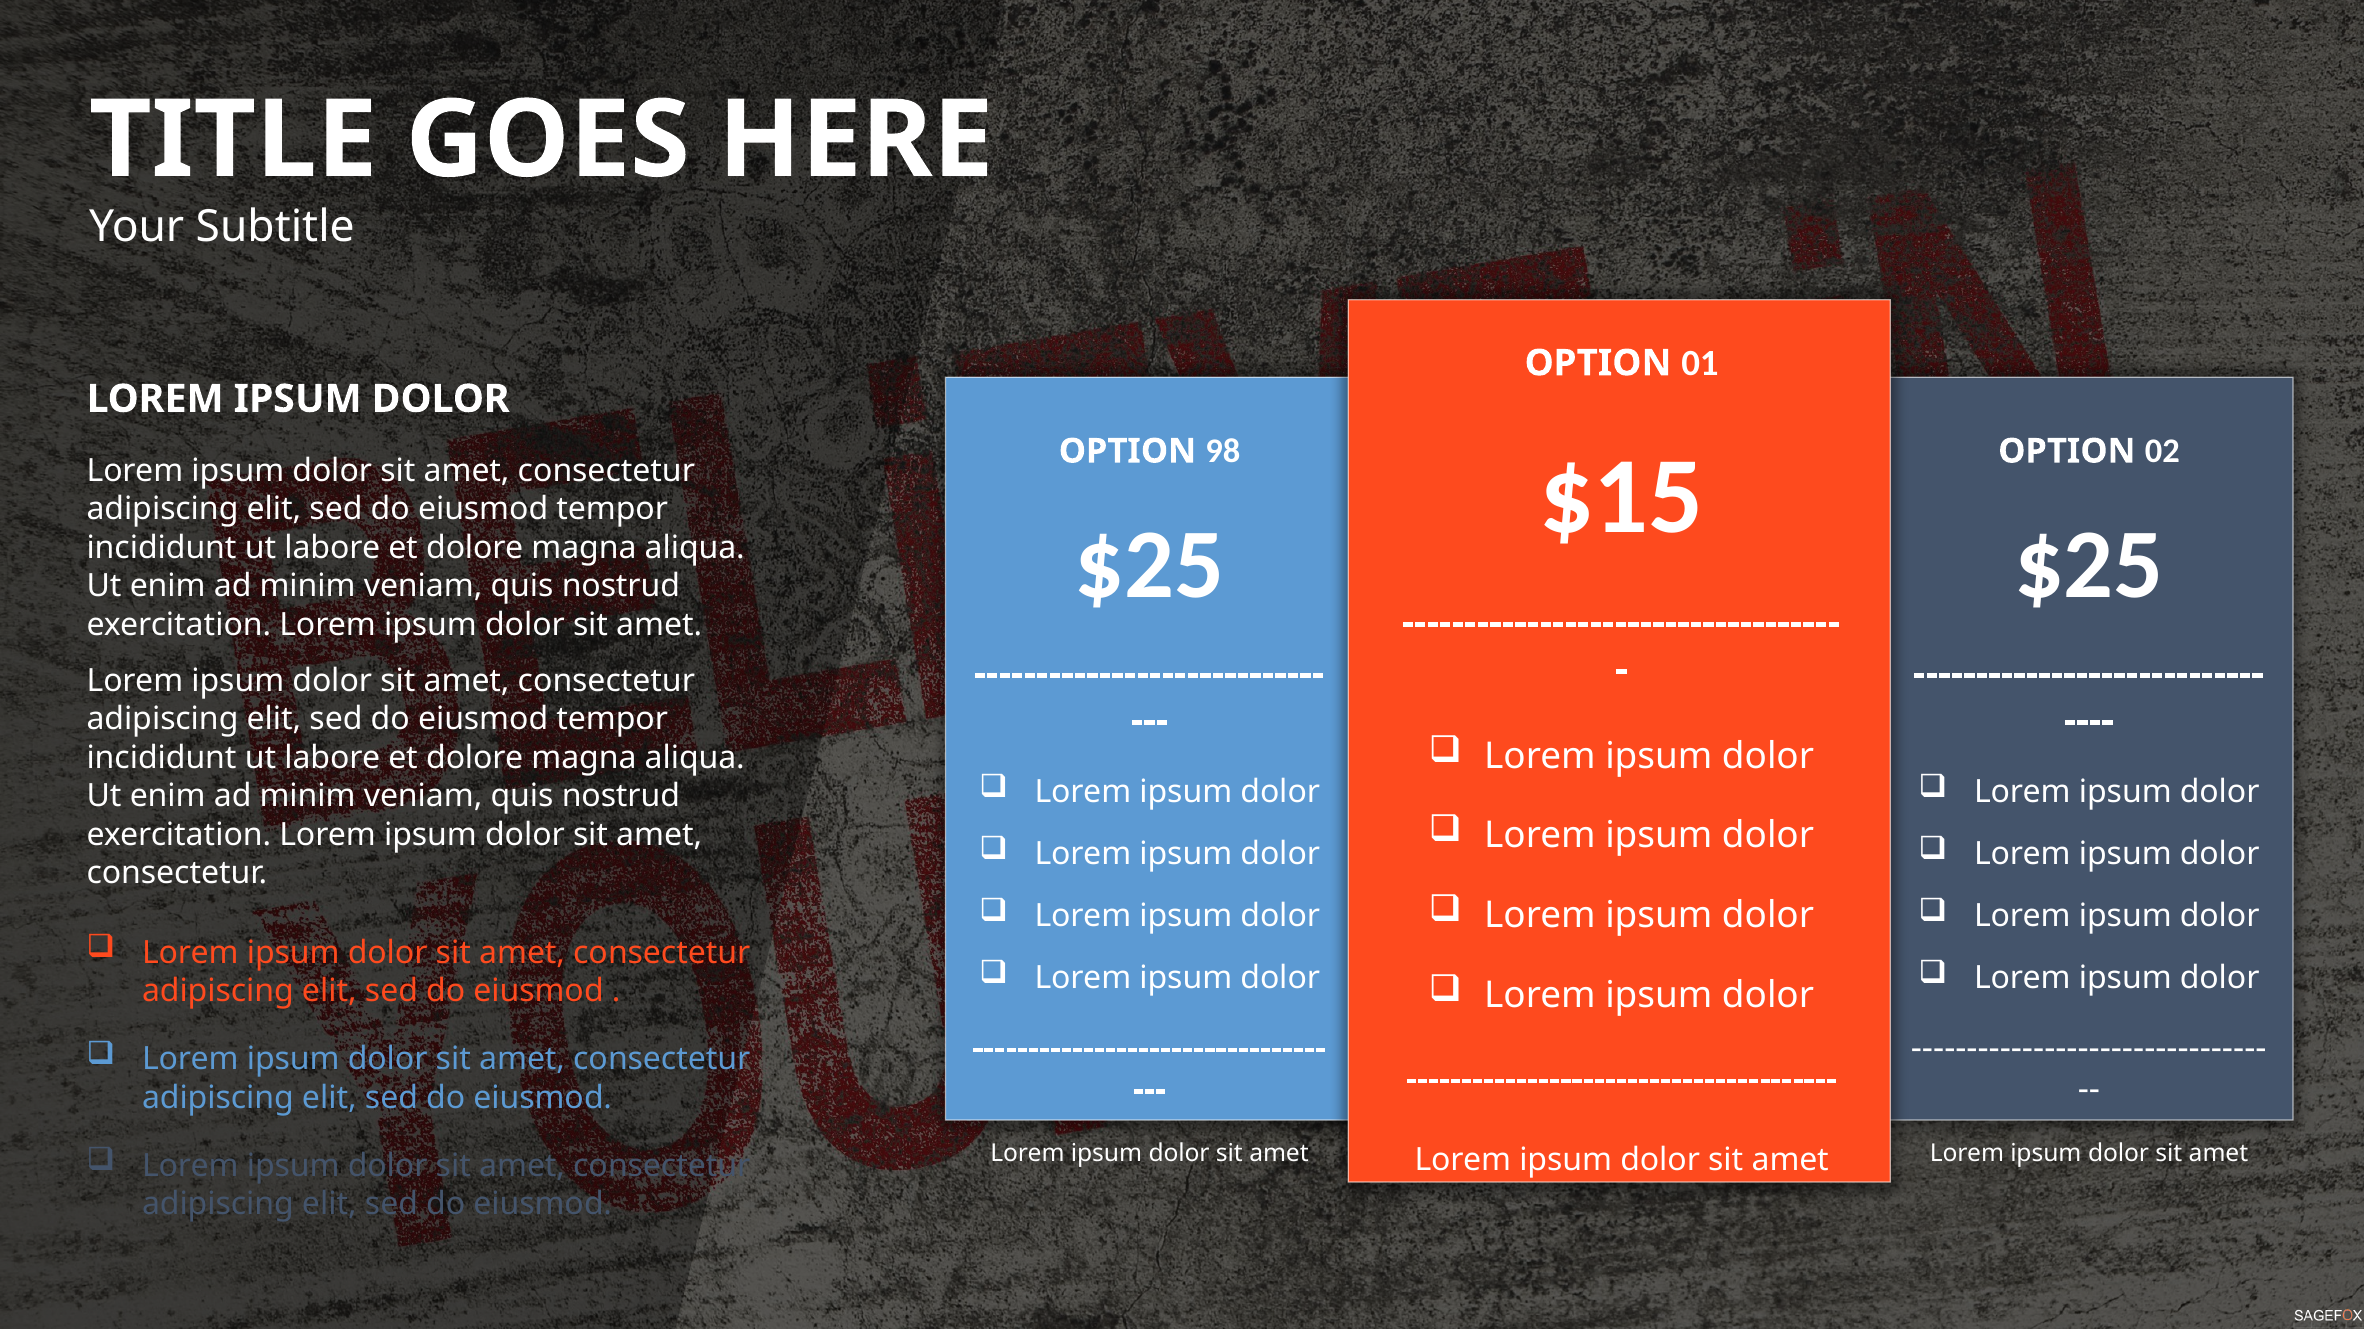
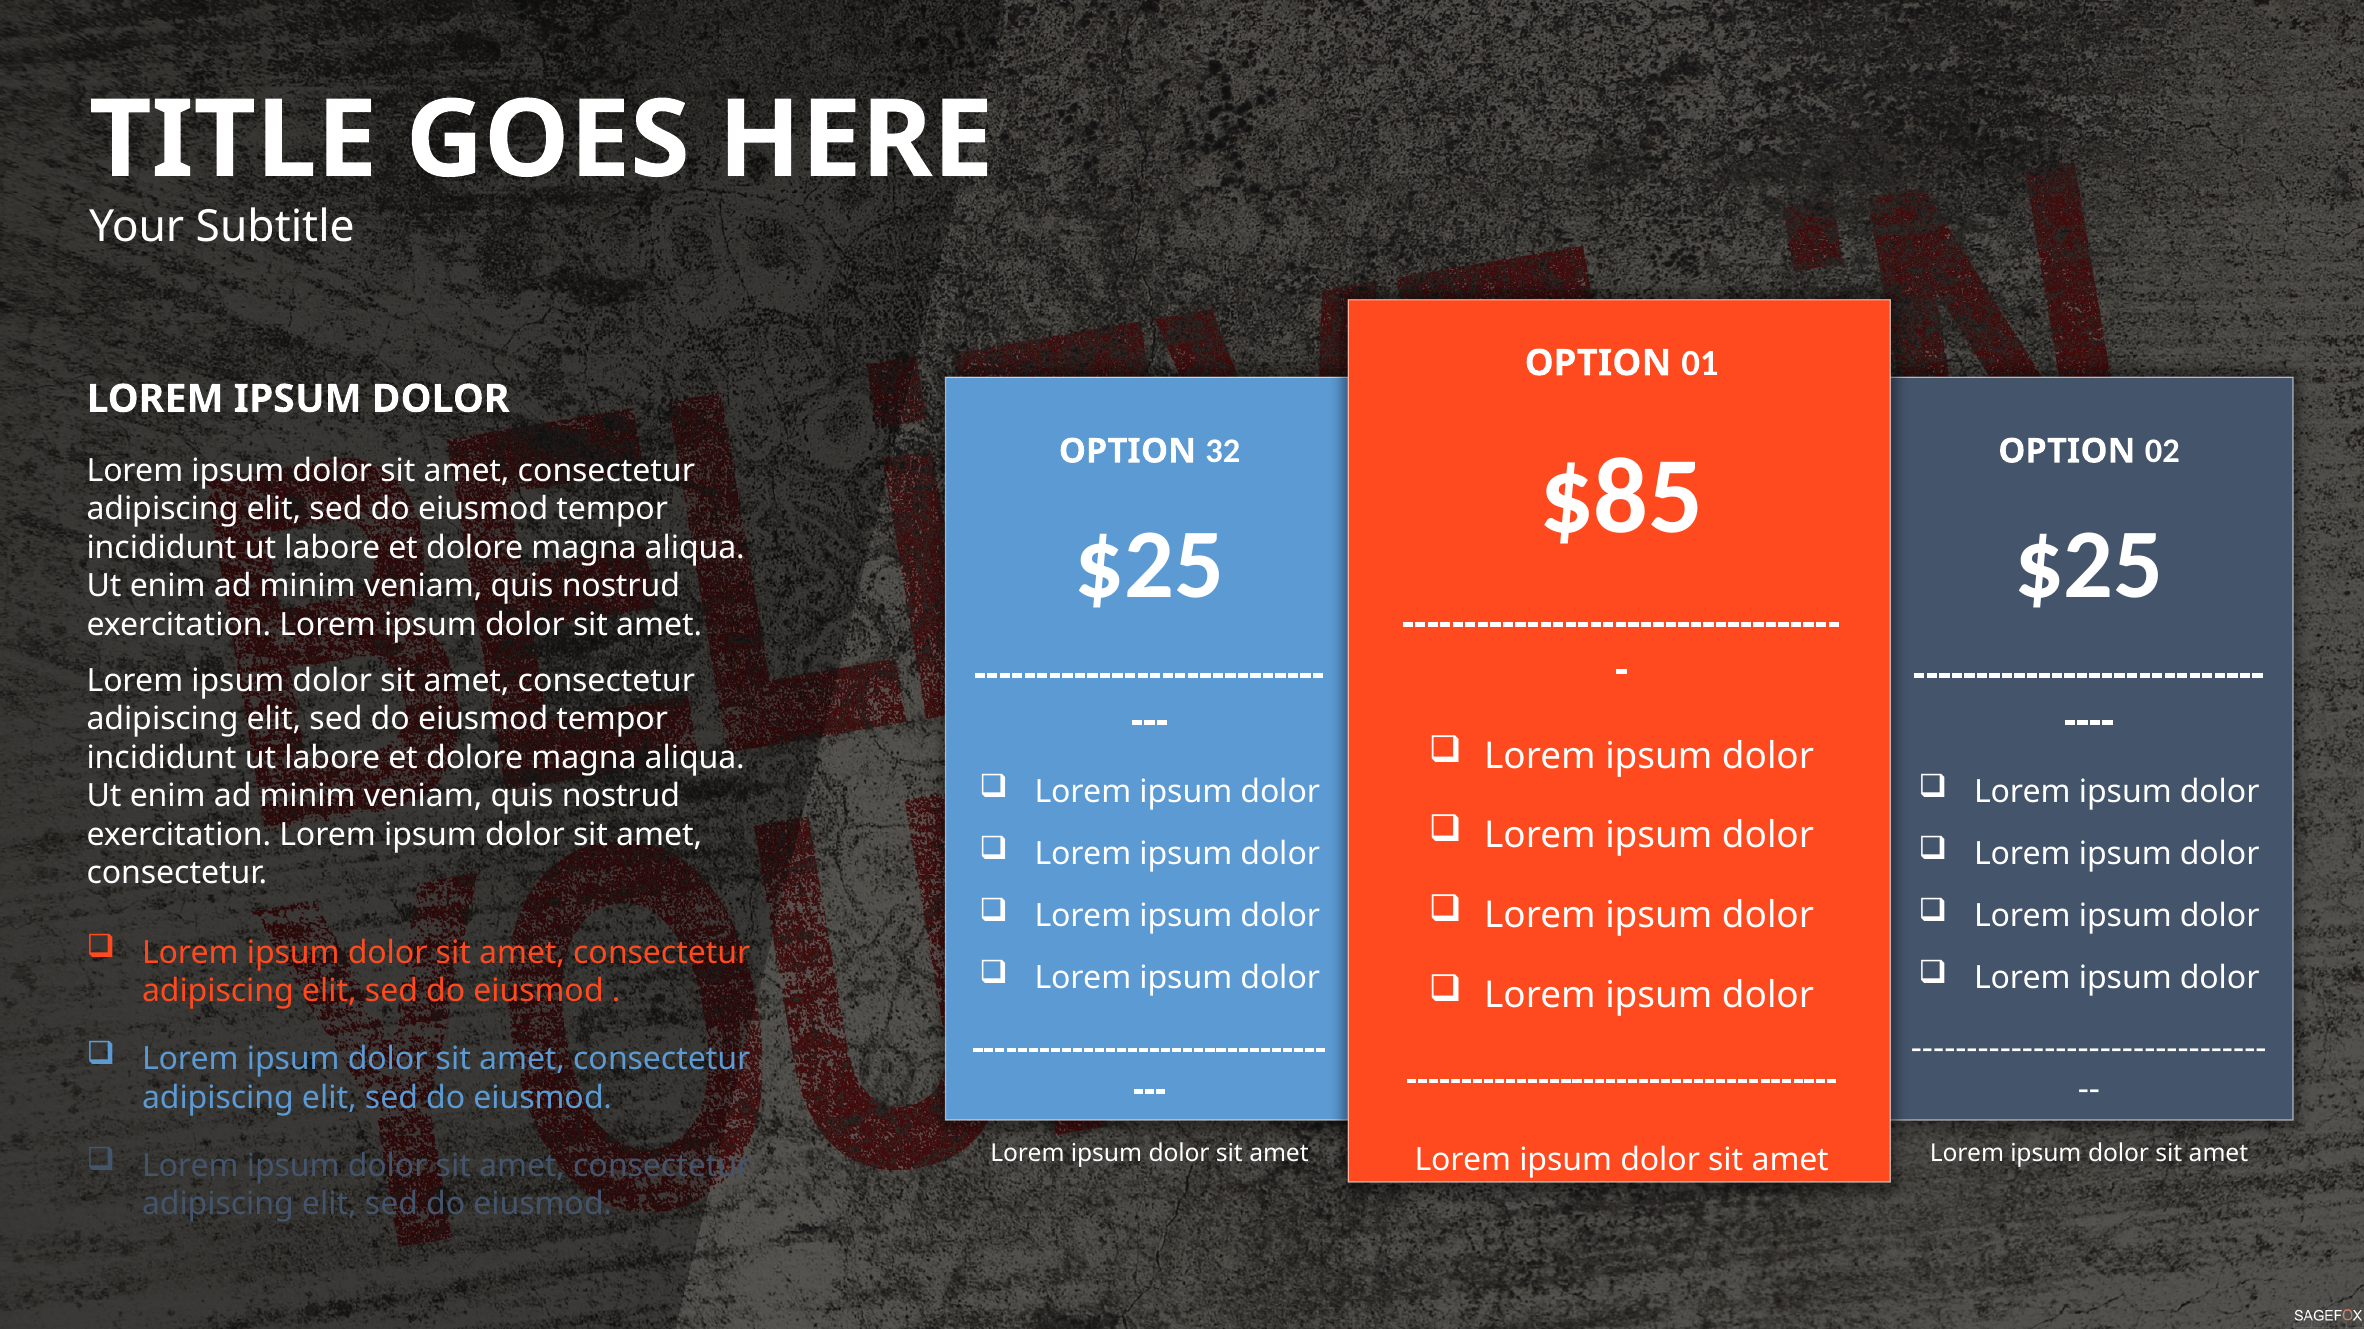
98: 98 -> 32
$15: $15 -> $85
